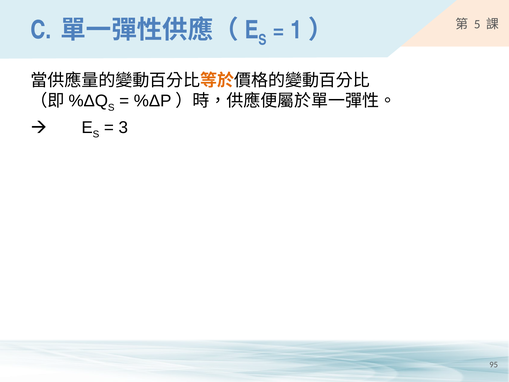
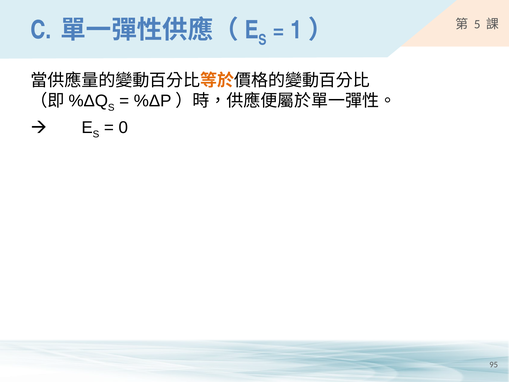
3: 3 -> 0
